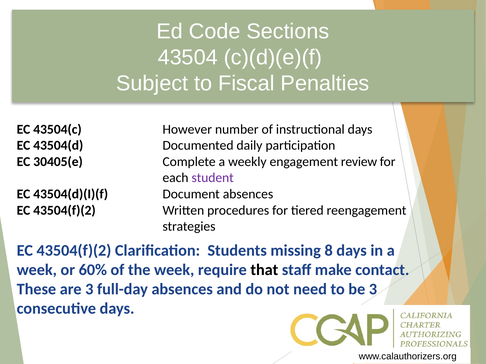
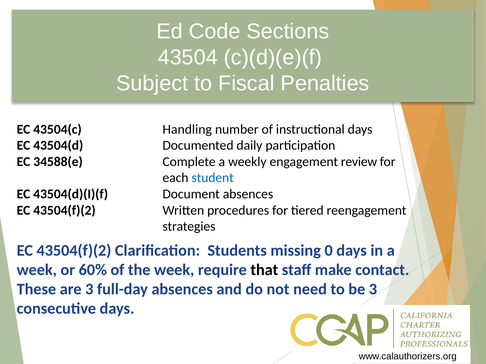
However: However -> Handling
30405(e: 30405(e -> 34588(e
student colour: purple -> blue
8: 8 -> 0
